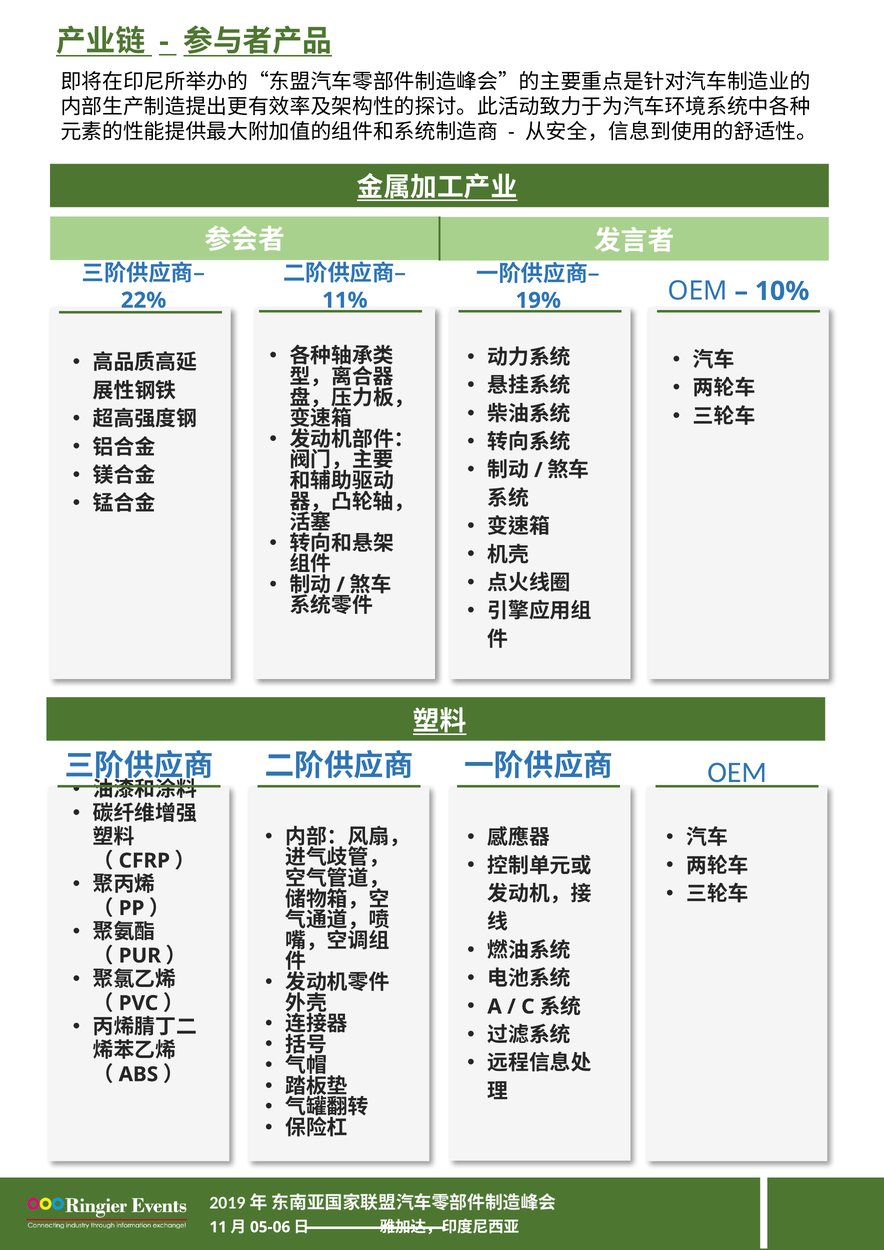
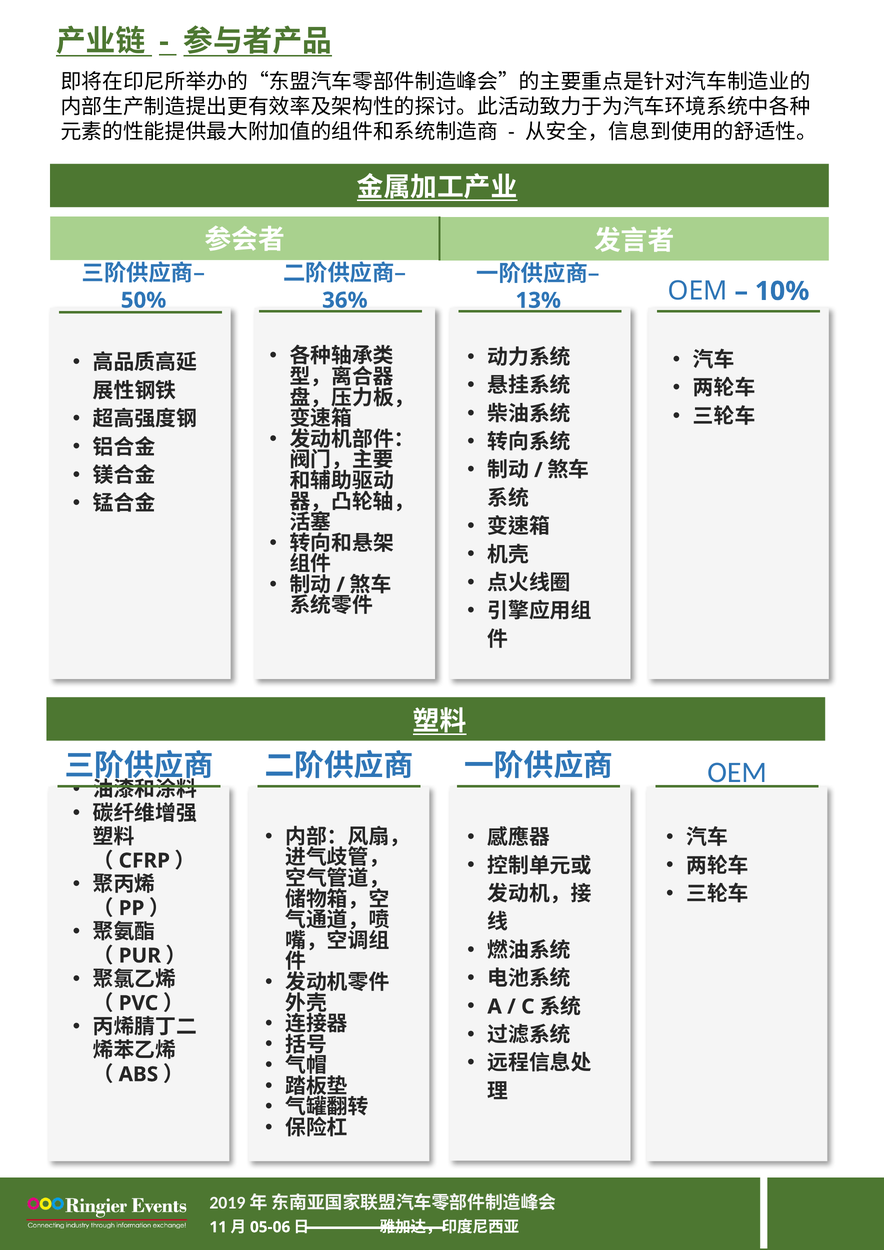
22%: 22% -> 50%
11%: 11% -> 36%
19%: 19% -> 13%
